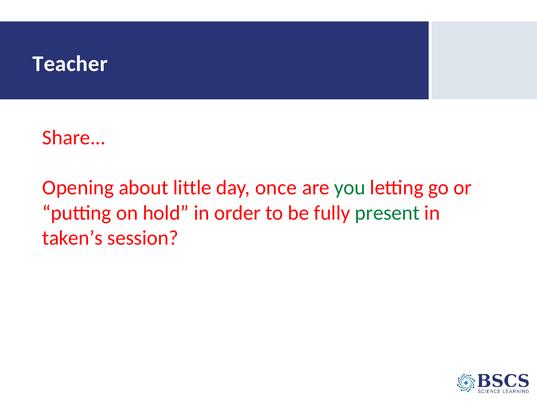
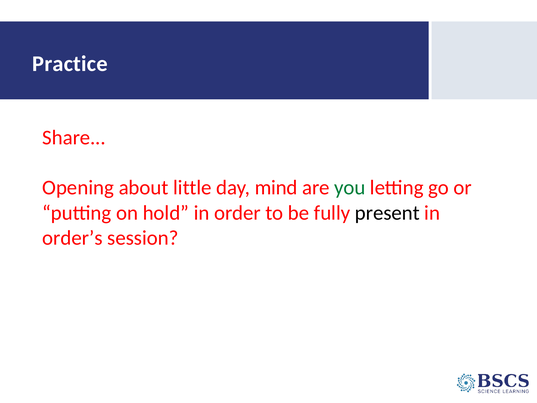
Teacher: Teacher -> Practice
once: once -> mind
present colour: green -> black
taken’s: taken’s -> order’s
